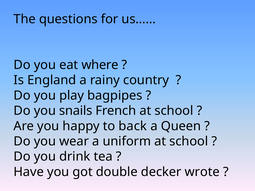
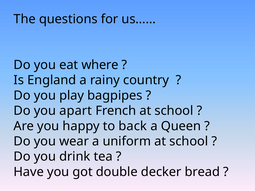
snails: snails -> apart
wrote: wrote -> bread
